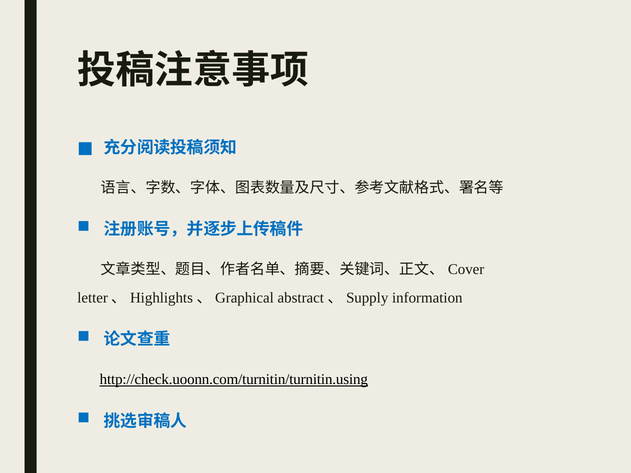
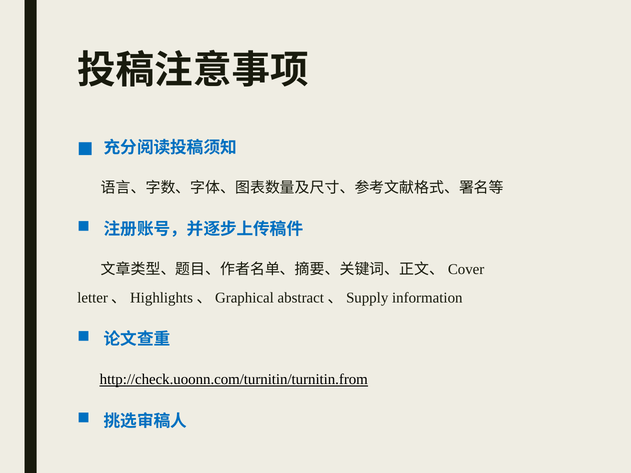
http://check.uoonn.com/turnitin/turnitin.using: http://check.uoonn.com/turnitin/turnitin.using -> http://check.uoonn.com/turnitin/turnitin.from
